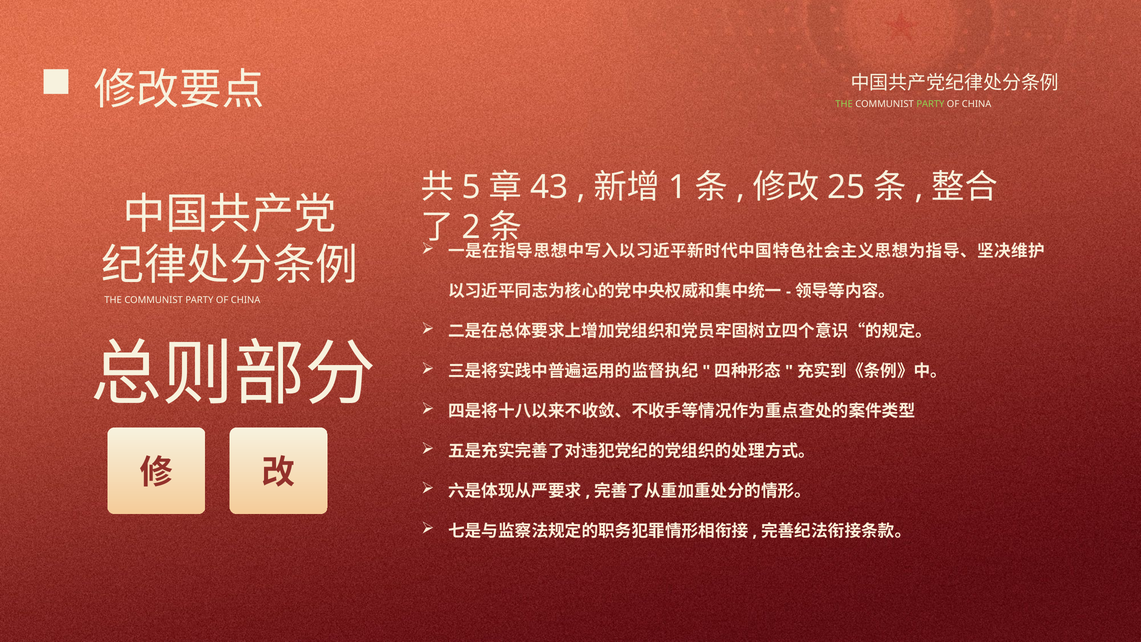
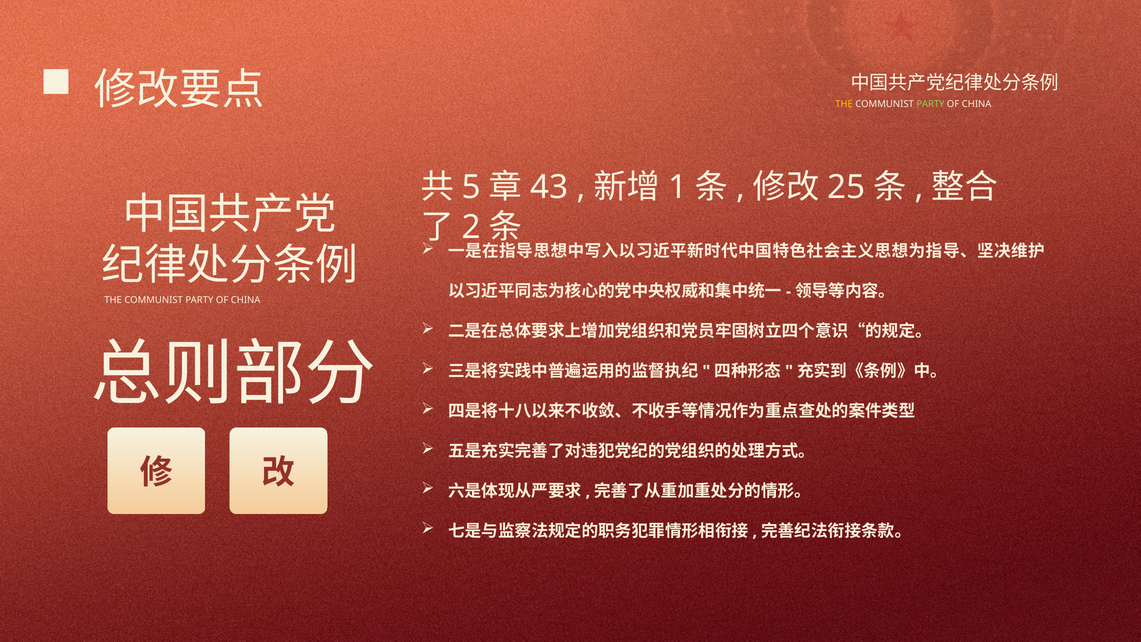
THE at (844, 104) colour: light green -> yellow
